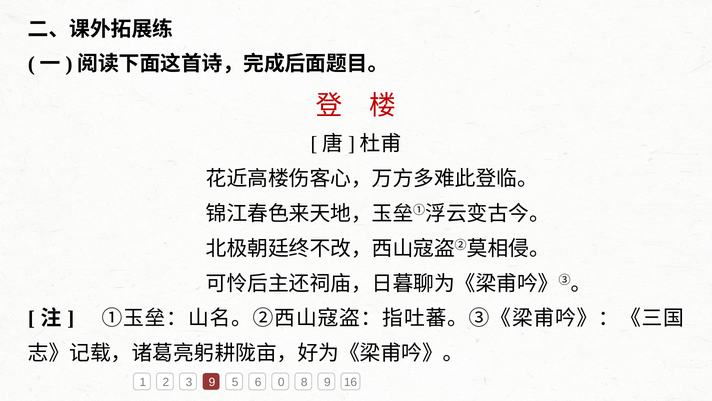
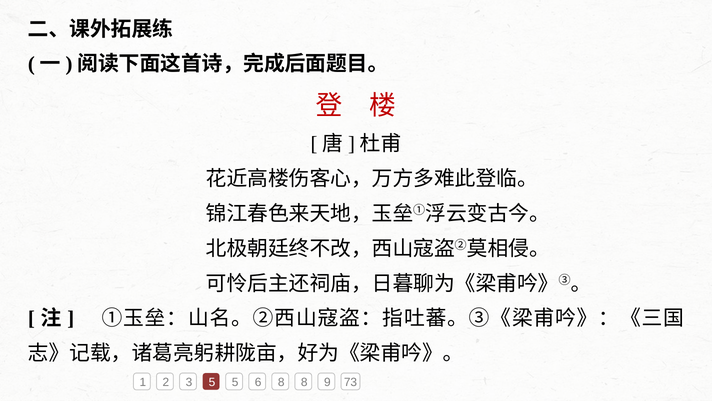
3 9: 9 -> 5
6 0: 0 -> 8
16: 16 -> 73
